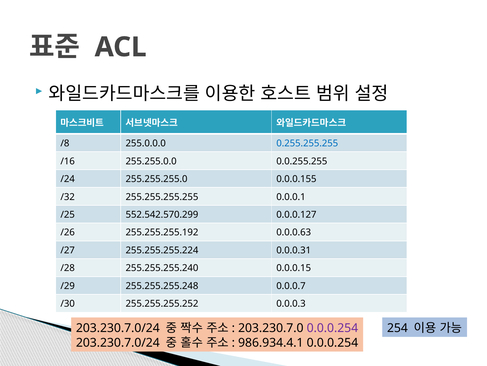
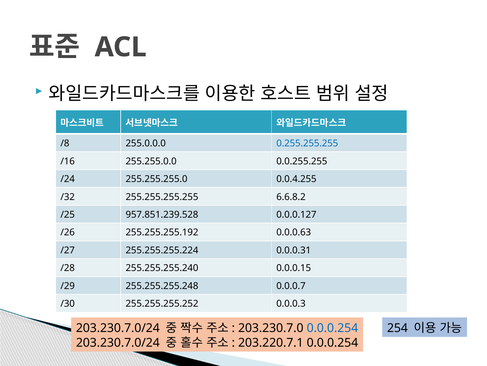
0.0.0.155: 0.0.0.155 -> 0.0.4.255
0.0.0.1: 0.0.0.1 -> 6.6.8.2
552.542.570.299: 552.542.570.299 -> 957.851.239.528
0.0.0.254 at (332, 327) colour: purple -> blue
986.934.4.1: 986.934.4.1 -> 203.220.7.1
